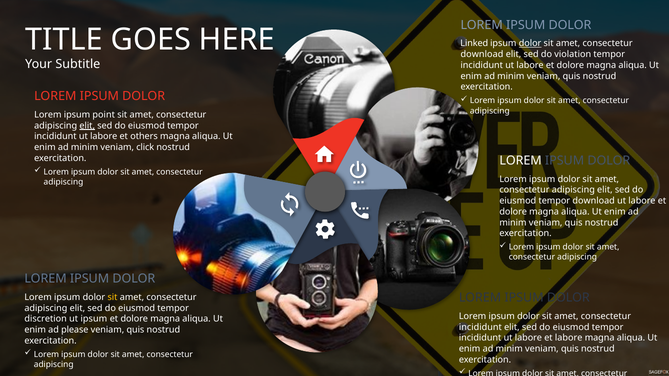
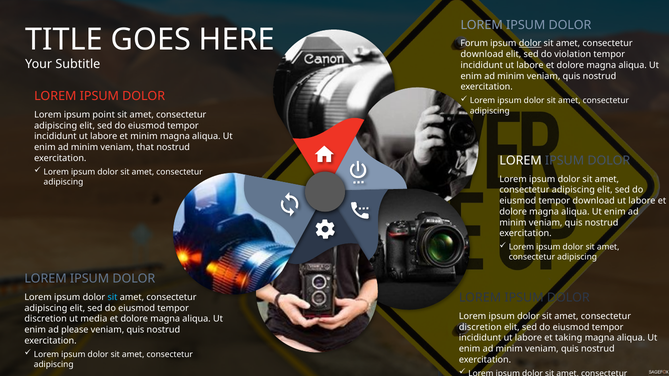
Linked: Linked -> Forum
elit at (87, 126) underline: present -> none
et others: others -> minim
click: click -> that
sit at (112, 297) colour: yellow -> light blue
ut ipsum: ipsum -> media
incididunt at (480, 327): incididunt -> discretion
et labore: labore -> taking
